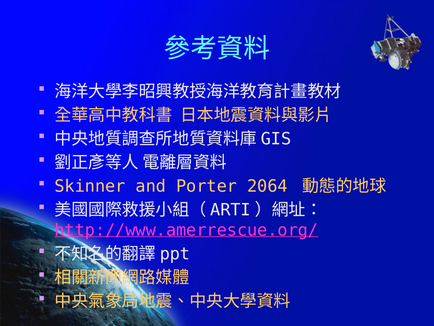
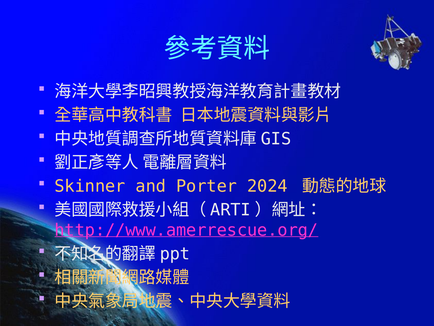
2064: 2064 -> 2024
